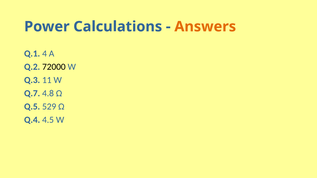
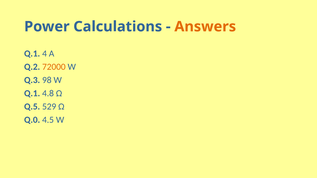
72000 colour: black -> orange
11: 11 -> 98
Q.7 at (32, 93): Q.7 -> Q.1
Q.4: Q.4 -> Q.0
